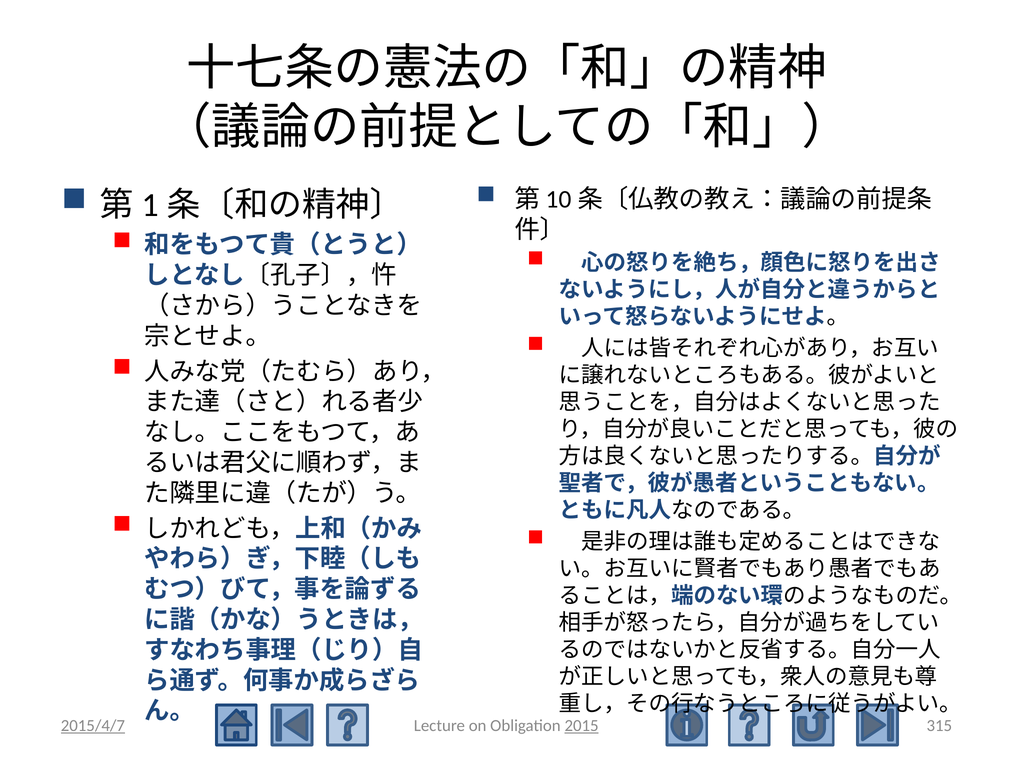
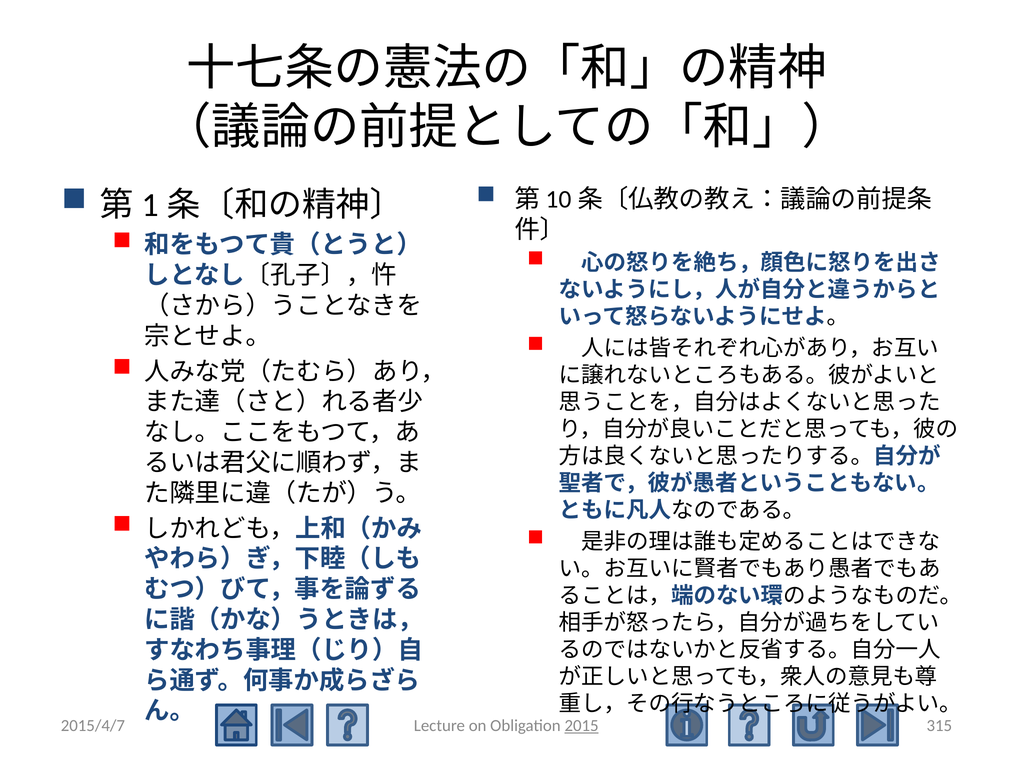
2015/4/7 underline: present -> none
